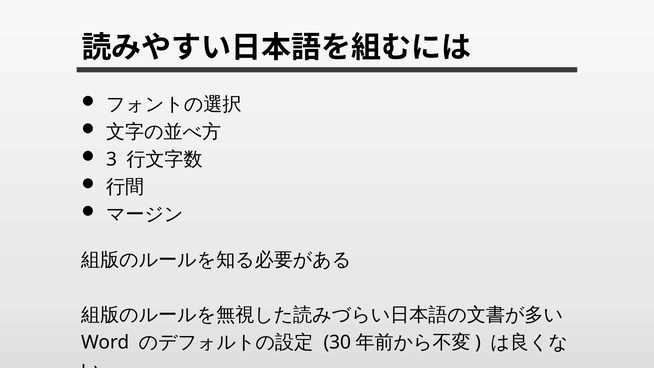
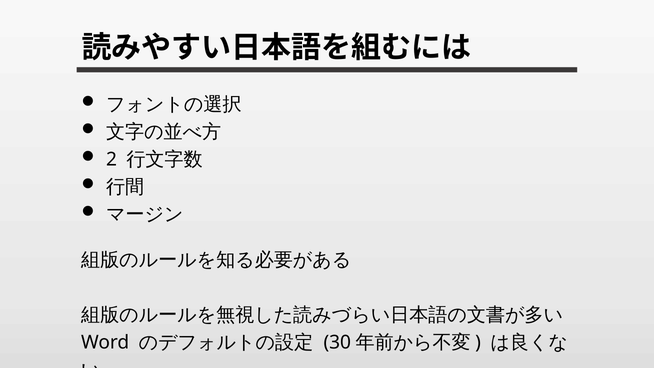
3: 3 -> 2
